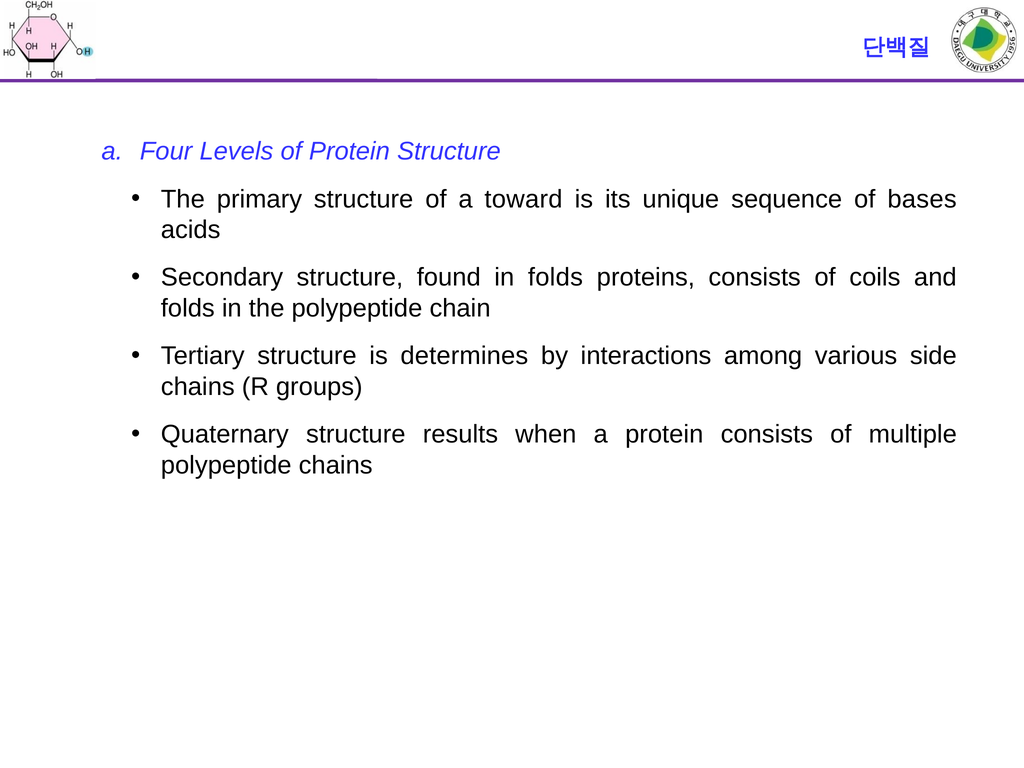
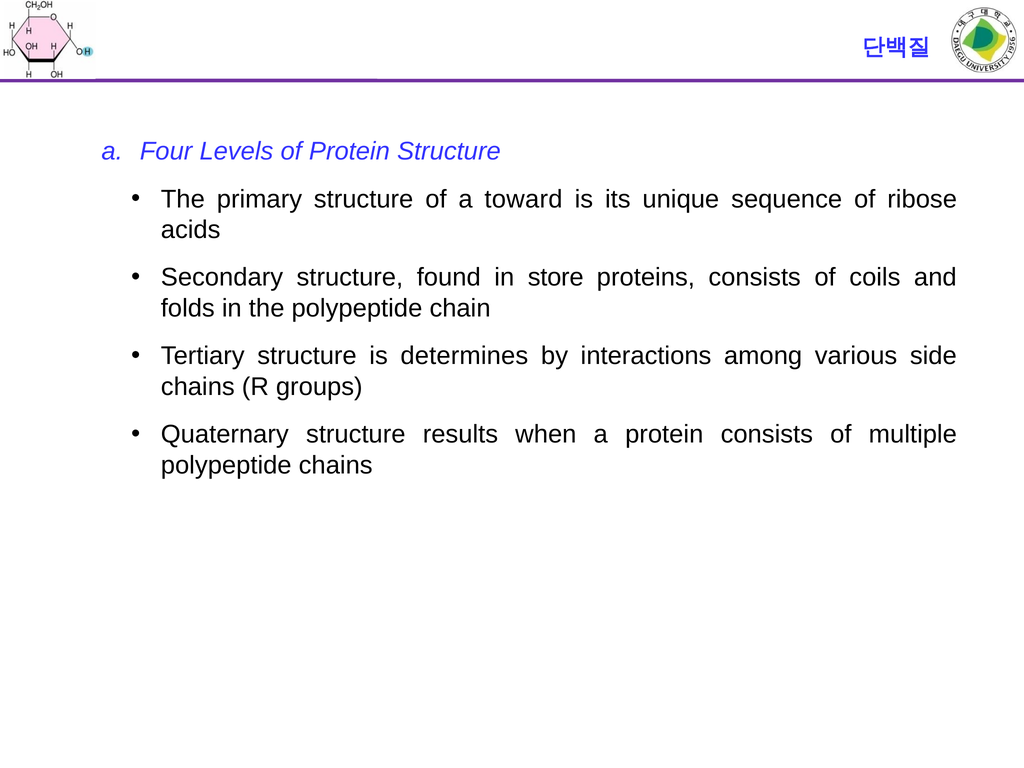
bases: bases -> ribose
in folds: folds -> store
